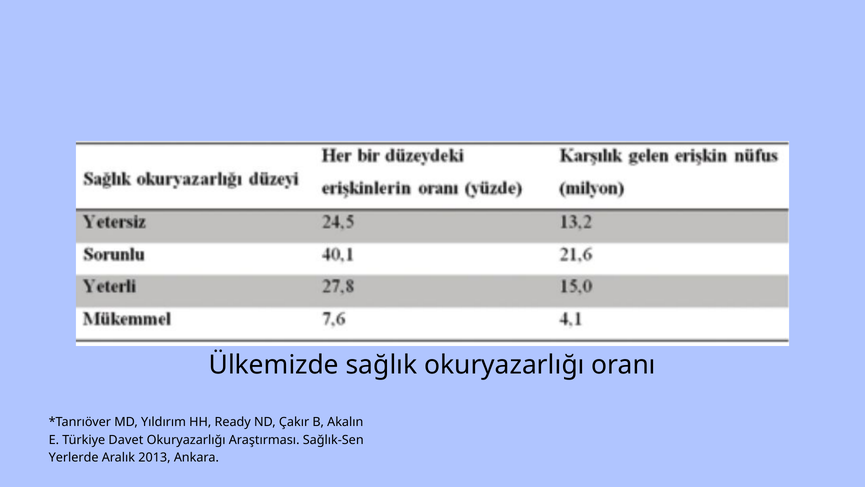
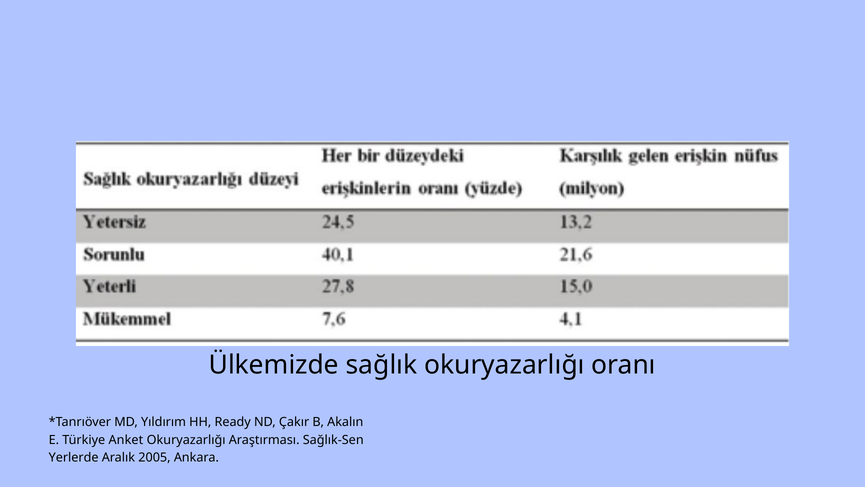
Davet: Davet -> Anket
2013: 2013 -> 2005
